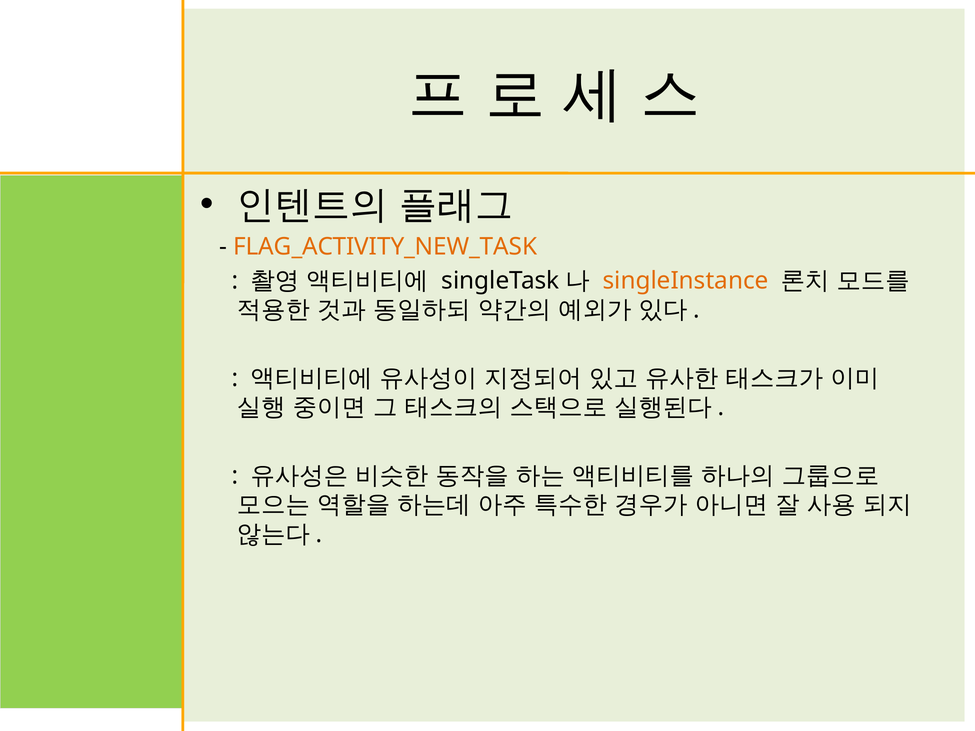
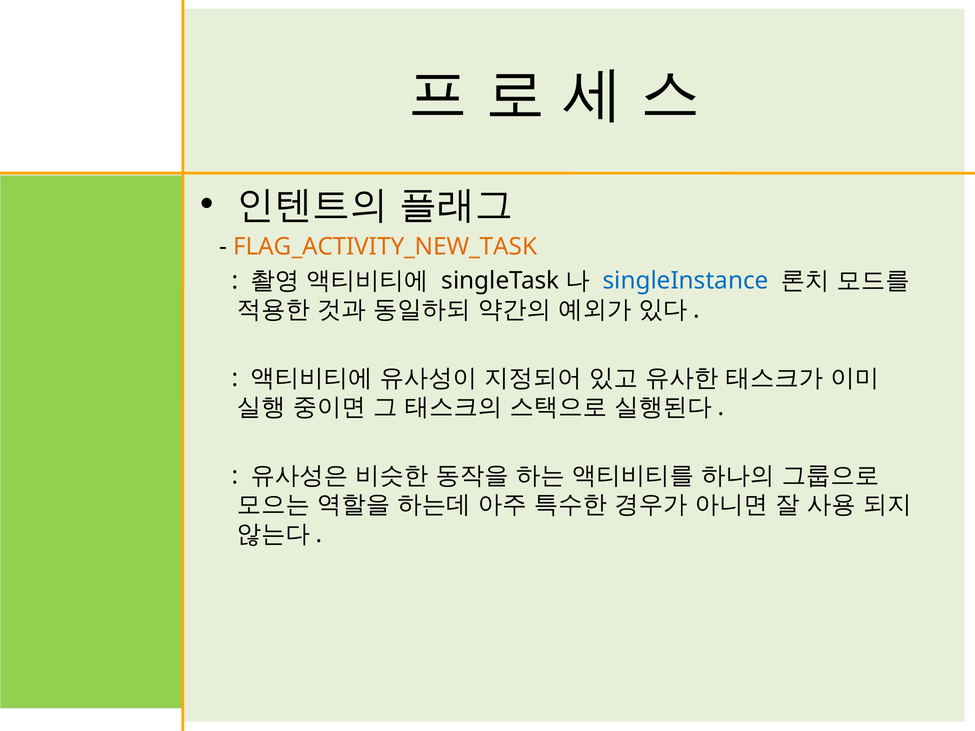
singleInstance colour: orange -> blue
